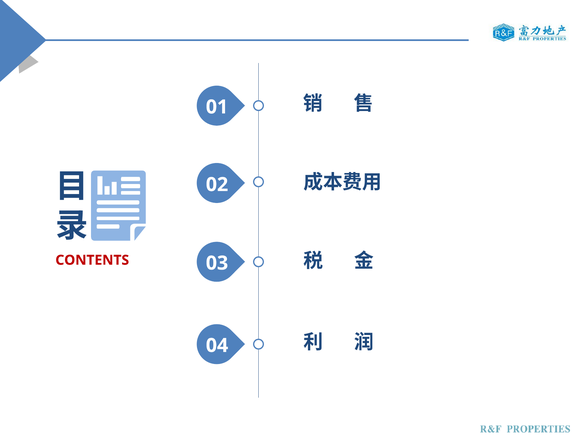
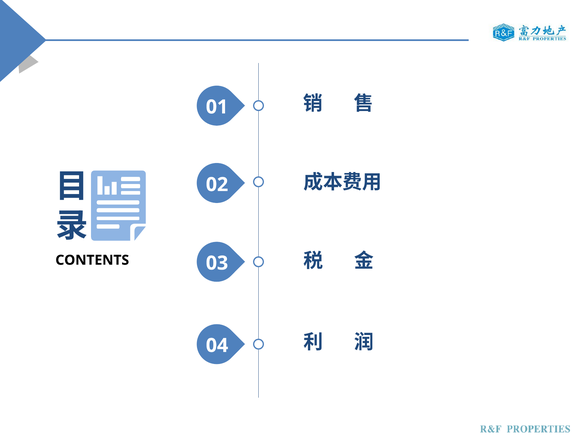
CONTENTS colour: red -> black
